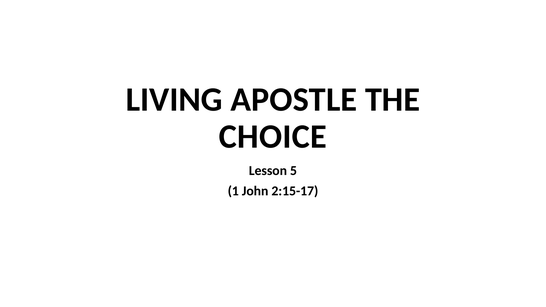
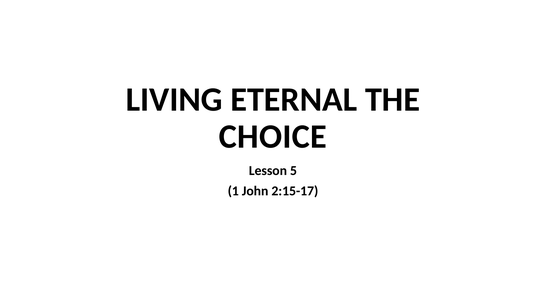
APOSTLE: APOSTLE -> ETERNAL
